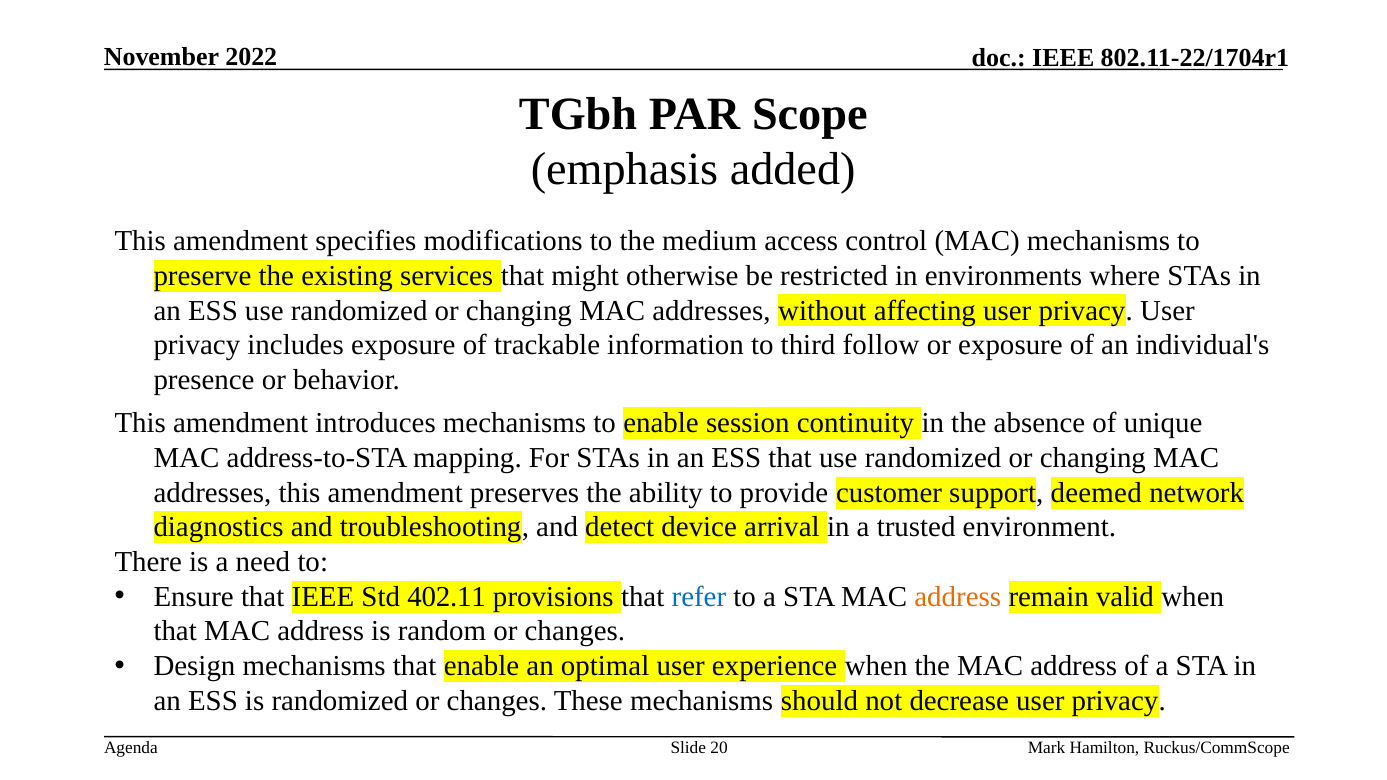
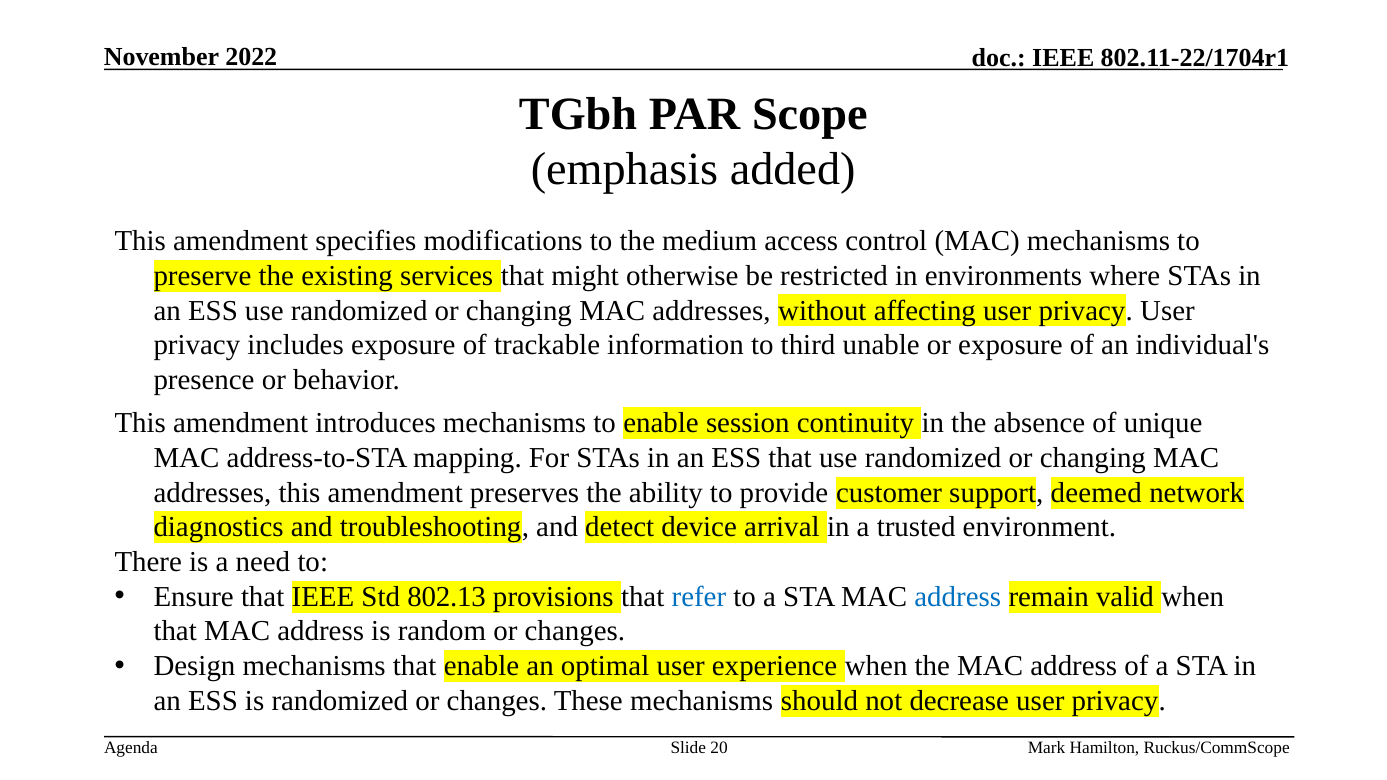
follow: follow -> unable
402.11: 402.11 -> 802.13
address at (958, 597) colour: orange -> blue
